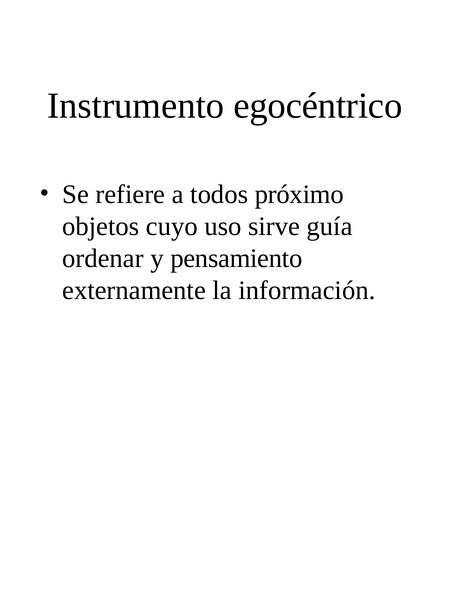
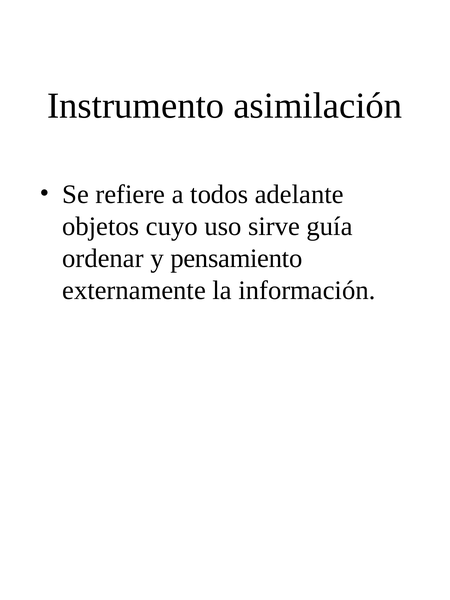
egocéntrico: egocéntrico -> asimilación
próximo: próximo -> adelante
